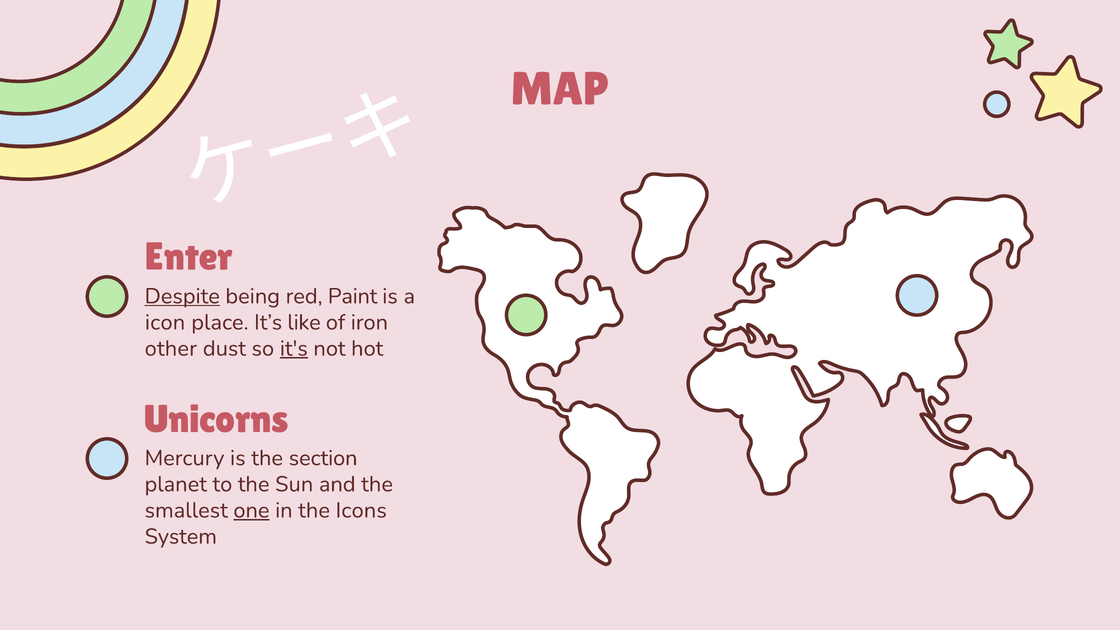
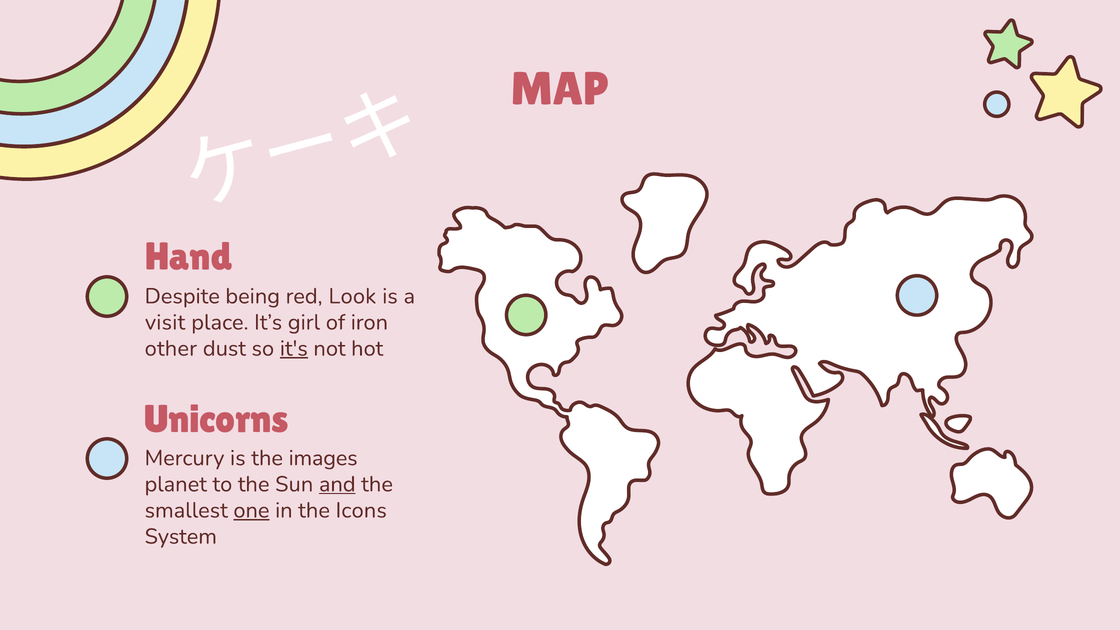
Enter: Enter -> Hand
Despite underline: present -> none
Paint: Paint -> Look
icon: icon -> visit
like: like -> girl
section: section -> images
and underline: none -> present
